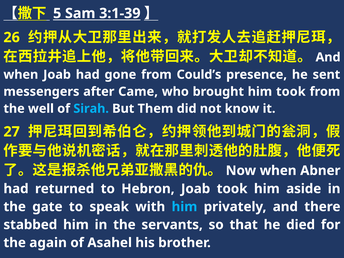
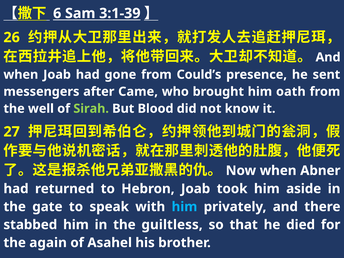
5: 5 -> 6
him took: took -> oath
Sirah colour: light blue -> light green
Them: Them -> Blood
servants: servants -> guiltless
